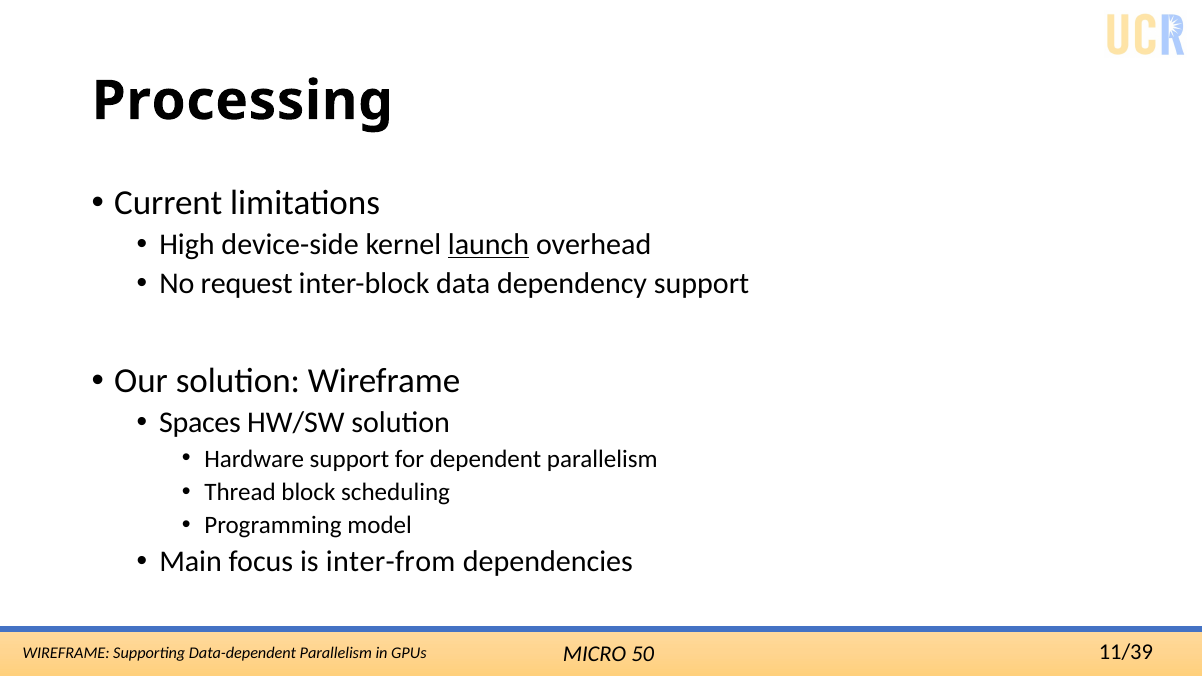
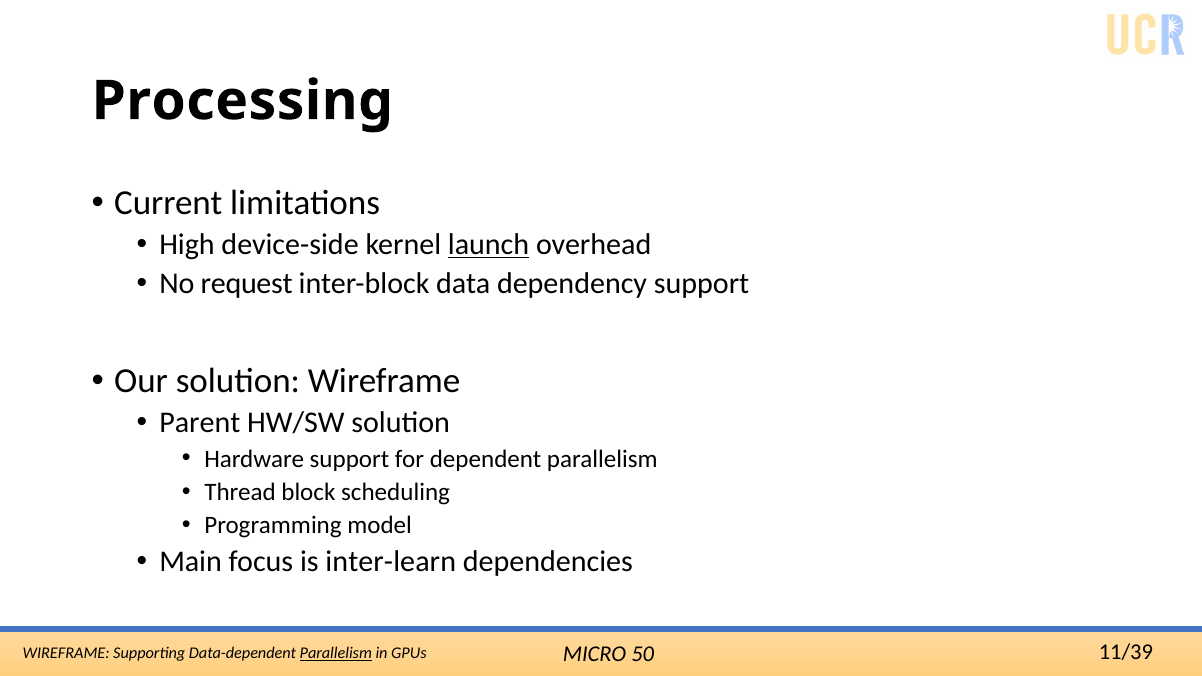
Spaces: Spaces -> Parent
inter-from: inter-from -> inter-learn
Parallelism at (336, 653) underline: none -> present
